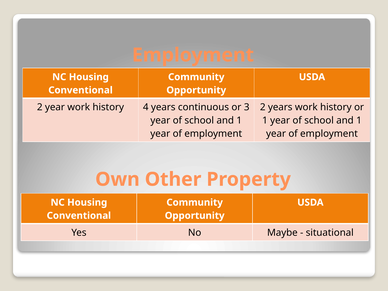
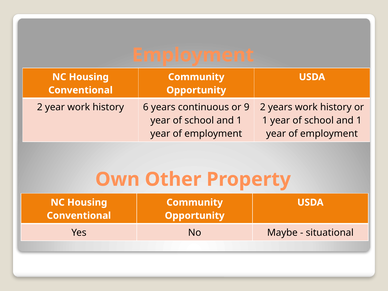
4: 4 -> 6
3: 3 -> 9
